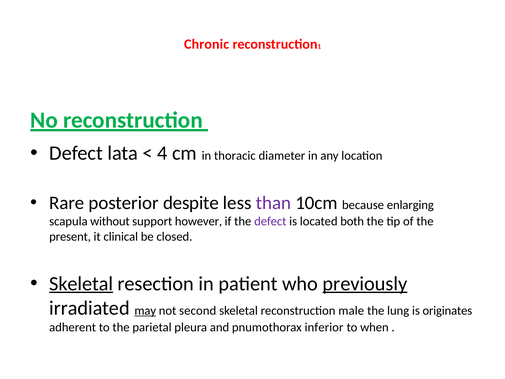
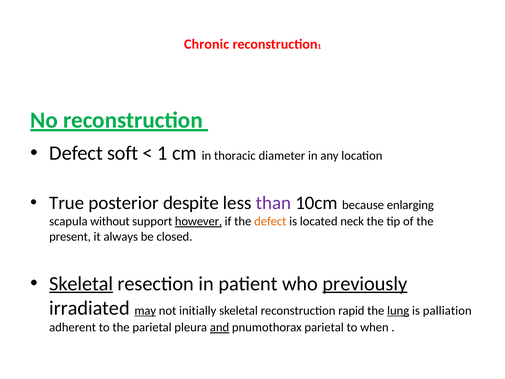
lata: lata -> soft
4 at (162, 153): 4 -> 1
Rare: Rare -> True
however underline: none -> present
defect at (270, 221) colour: purple -> orange
both: both -> neck
clinical: clinical -> always
second: second -> initially
male: male -> rapid
lung underline: none -> present
originates: originates -> palliation
and underline: none -> present
pnumothorax inferior: inferior -> parietal
